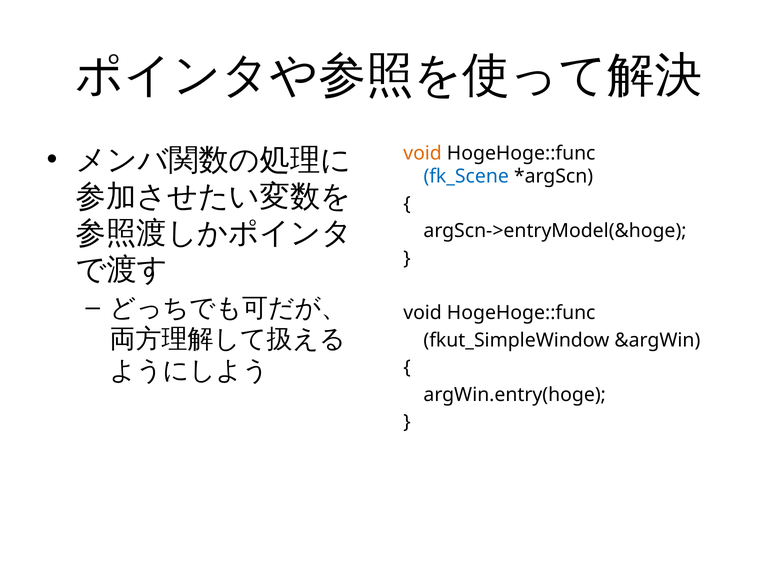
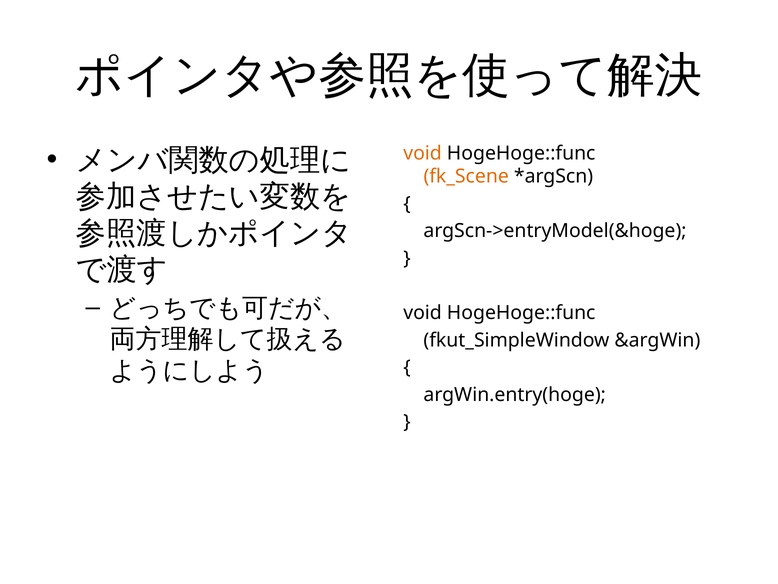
fk_Scene colour: blue -> orange
